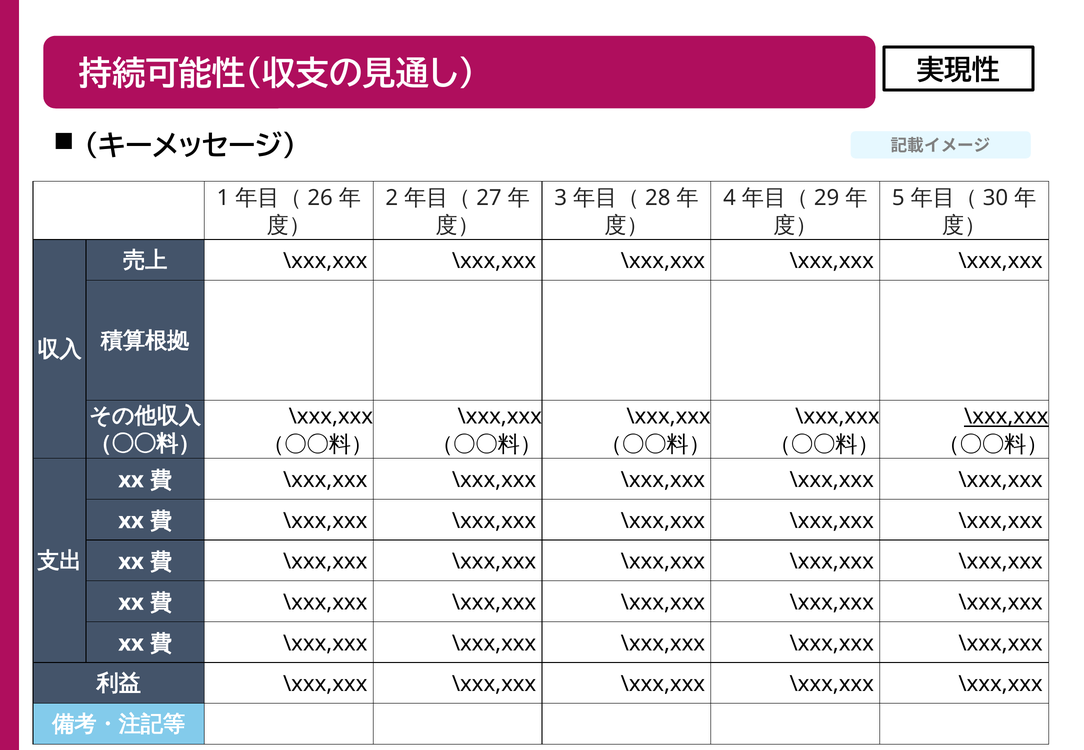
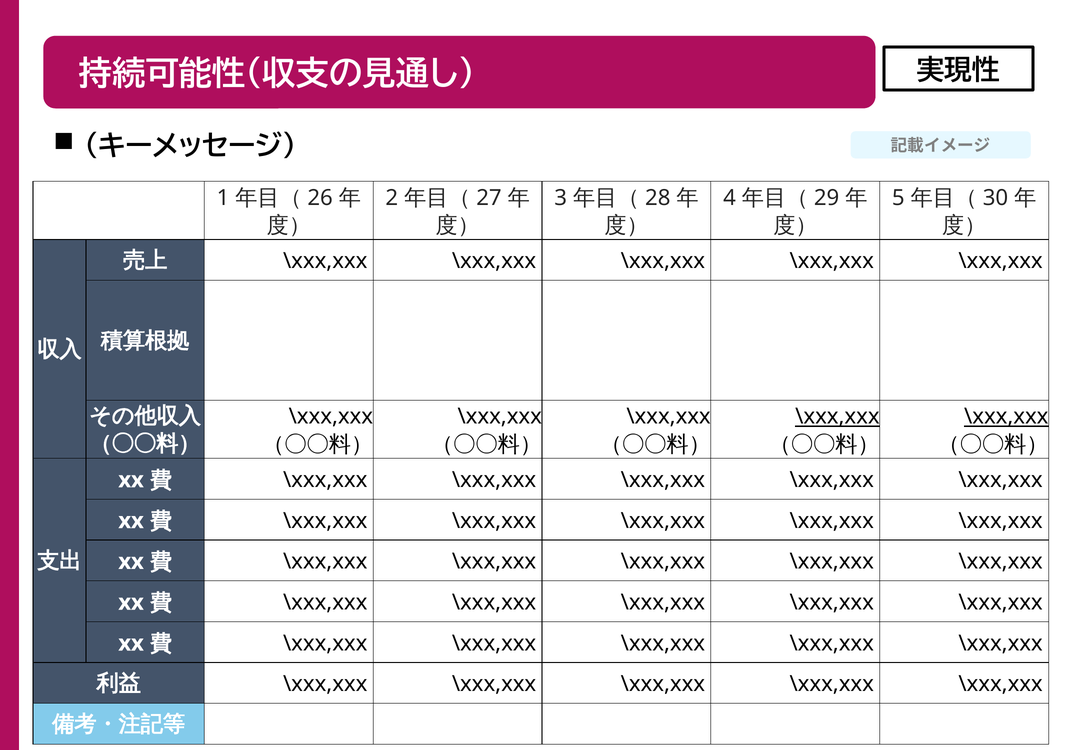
\xxx,xxx at (837, 417) underline: none -> present
